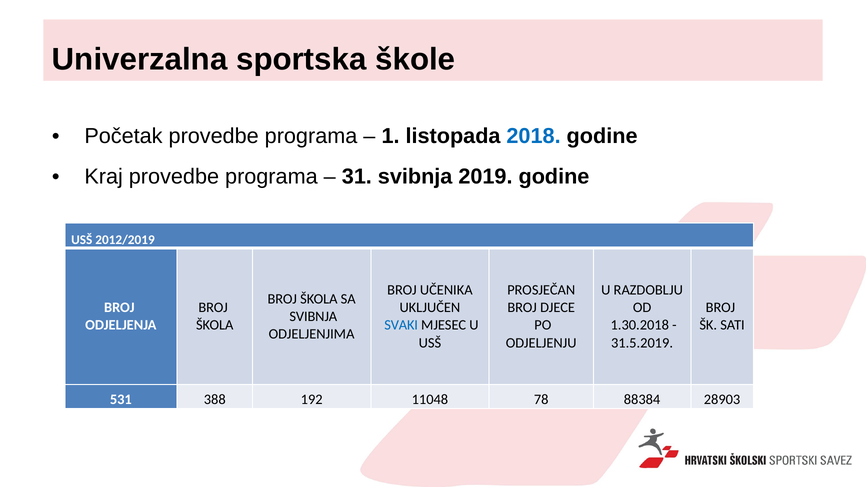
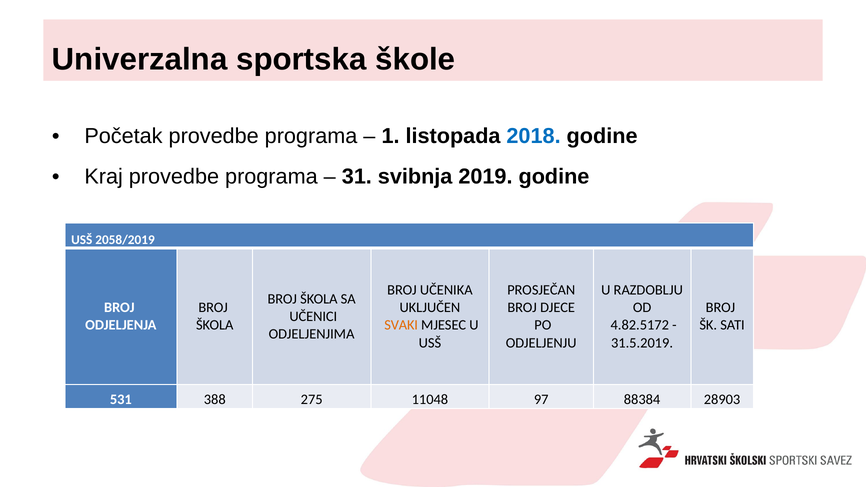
2012/2019: 2012/2019 -> 2058/2019
SVIBNJA at (313, 316): SVIBNJA -> UČENICI
SVAKI colour: blue -> orange
1.30.2018: 1.30.2018 -> 4.82.5172
192: 192 -> 275
78: 78 -> 97
